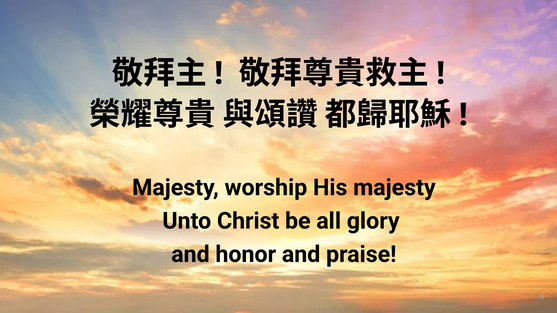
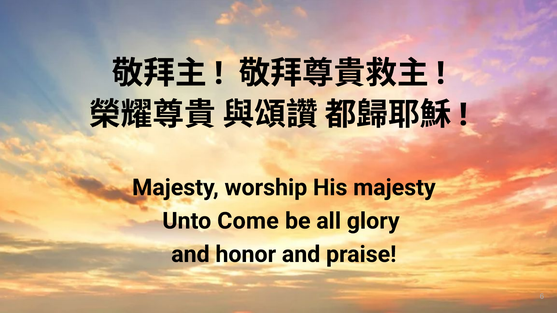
Christ: Christ -> Come
